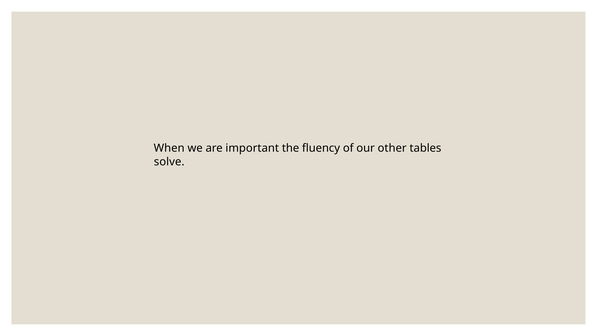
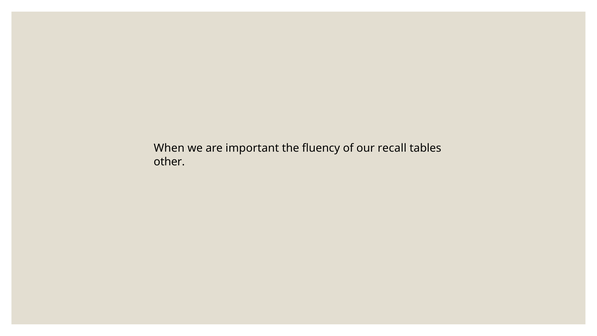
other: other -> recall
solve: solve -> other
